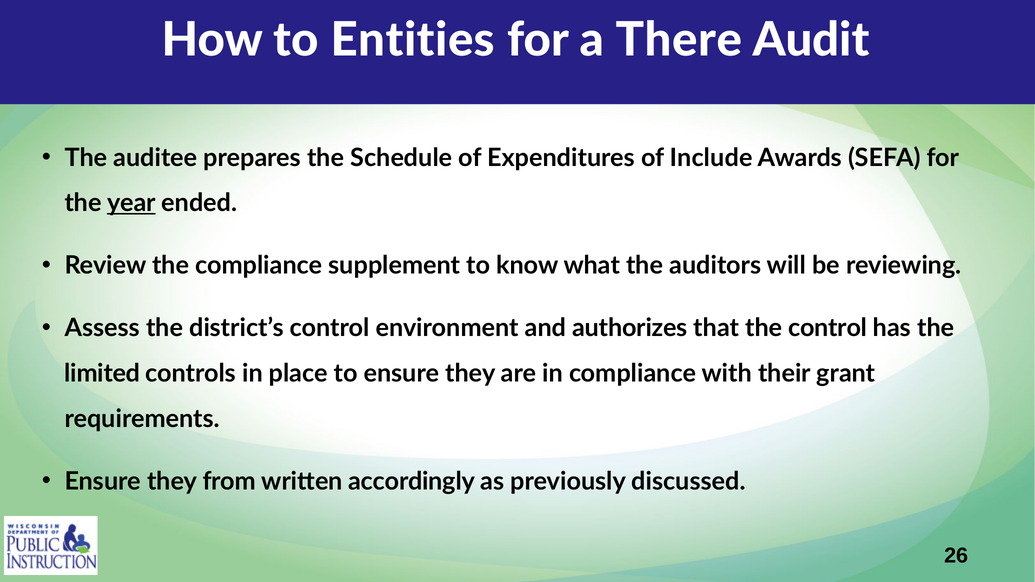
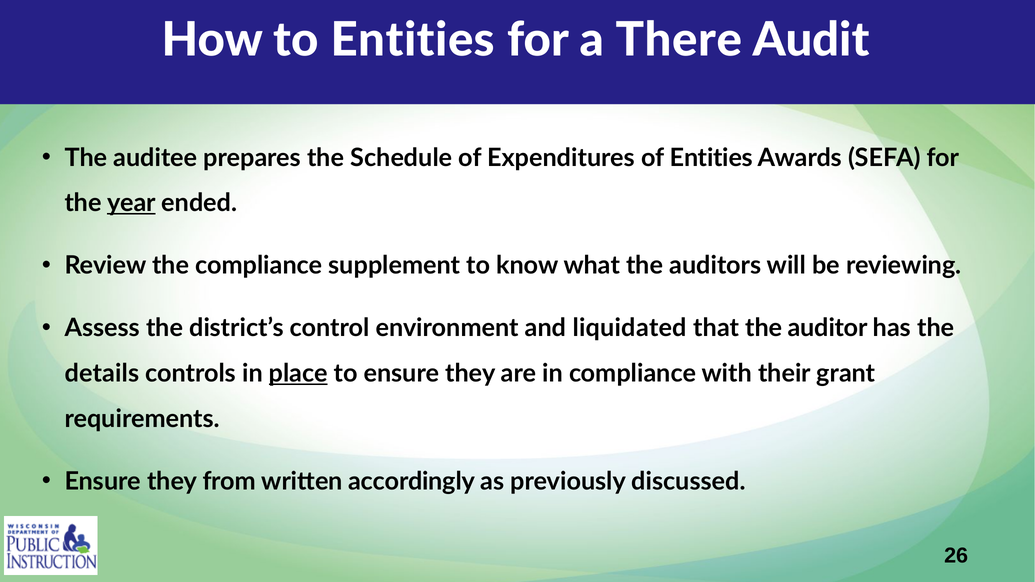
of Include: Include -> Entities
authorizes: authorizes -> liquidated
the control: control -> auditor
limited: limited -> details
place underline: none -> present
